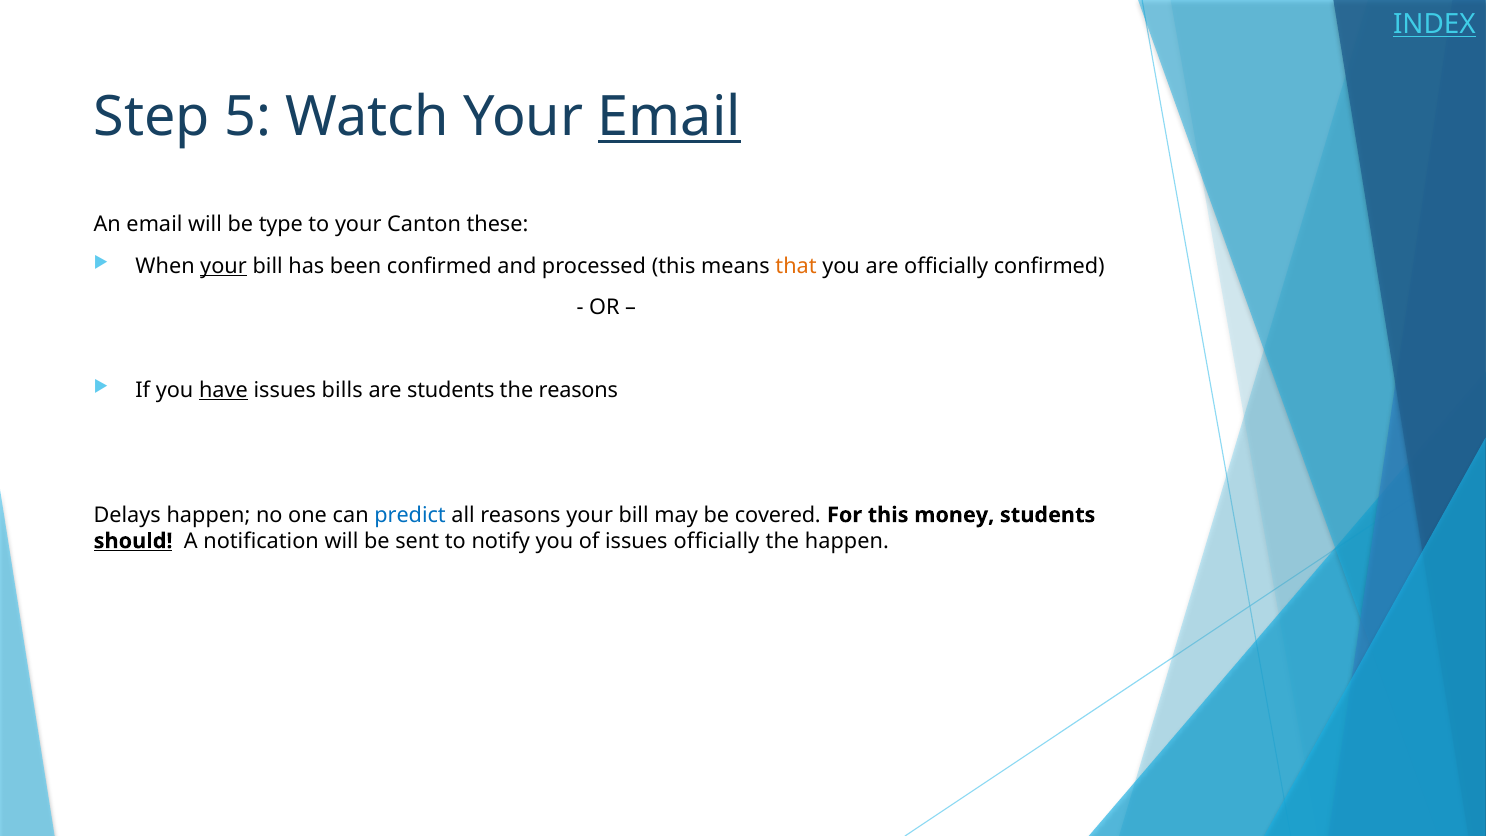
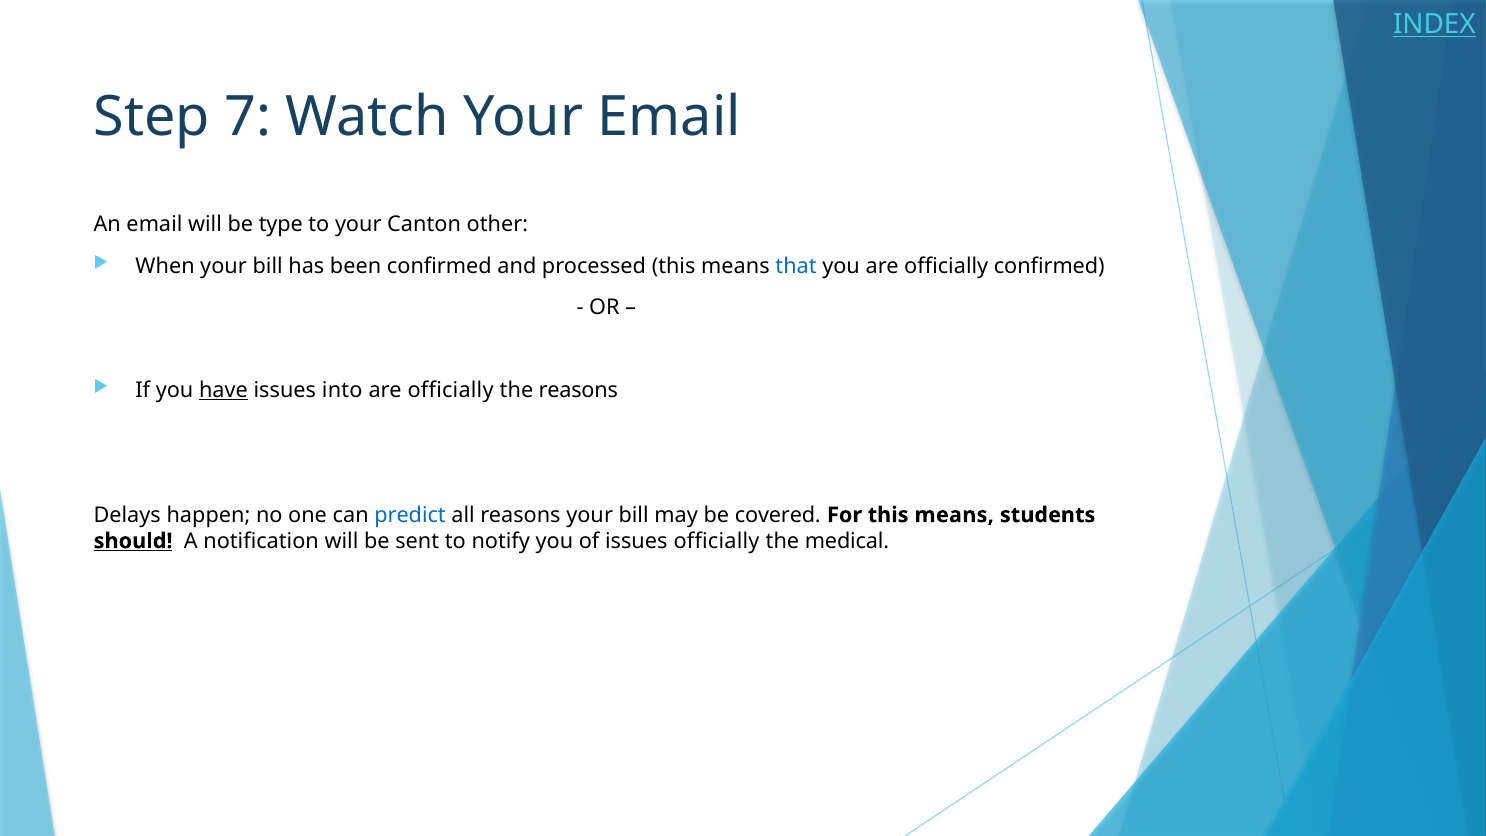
5: 5 -> 7
Email at (669, 117) underline: present -> none
these: these -> other
your at (224, 266) underline: present -> none
that colour: orange -> blue
bills: bills -> into
students at (451, 390): students -> officially
For this money: money -> means
the happen: happen -> medical
